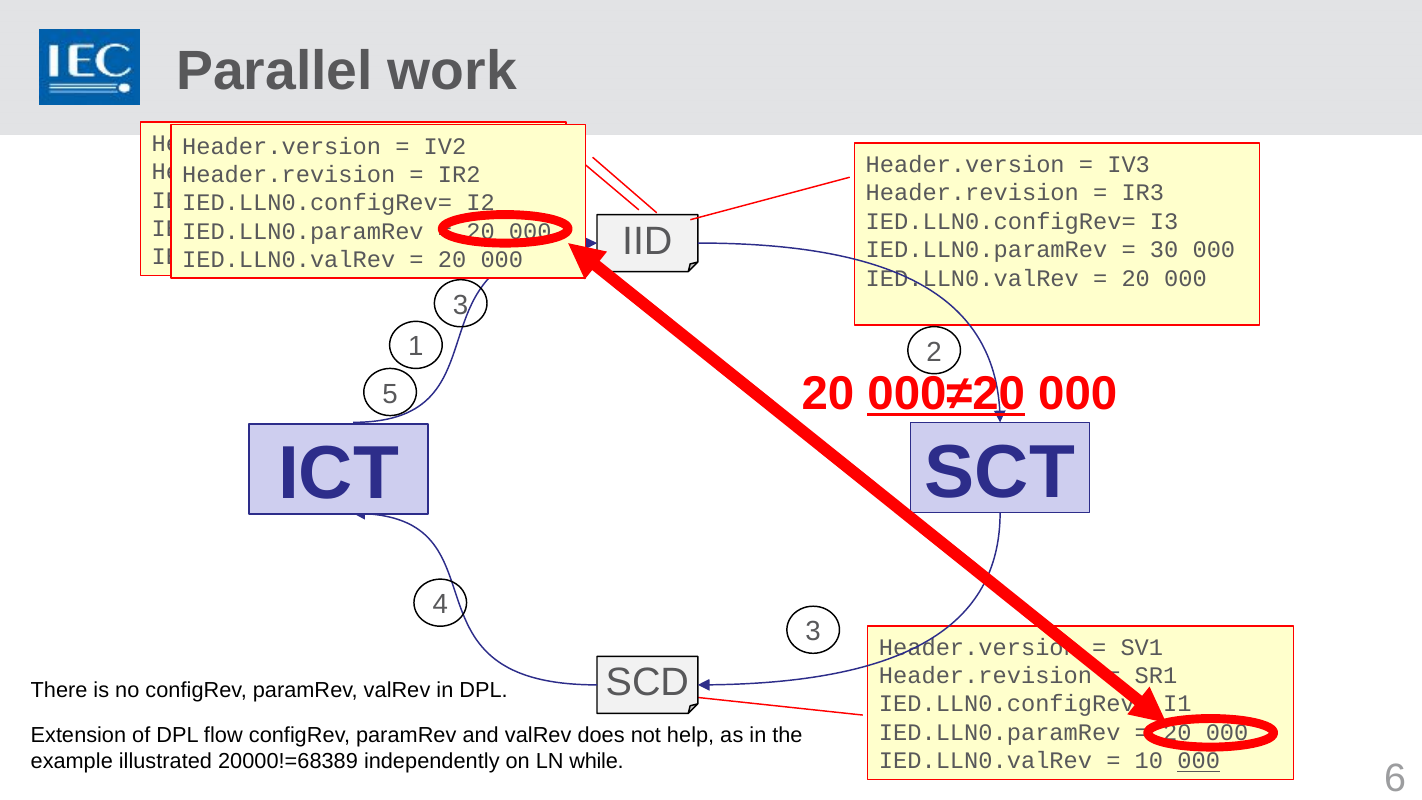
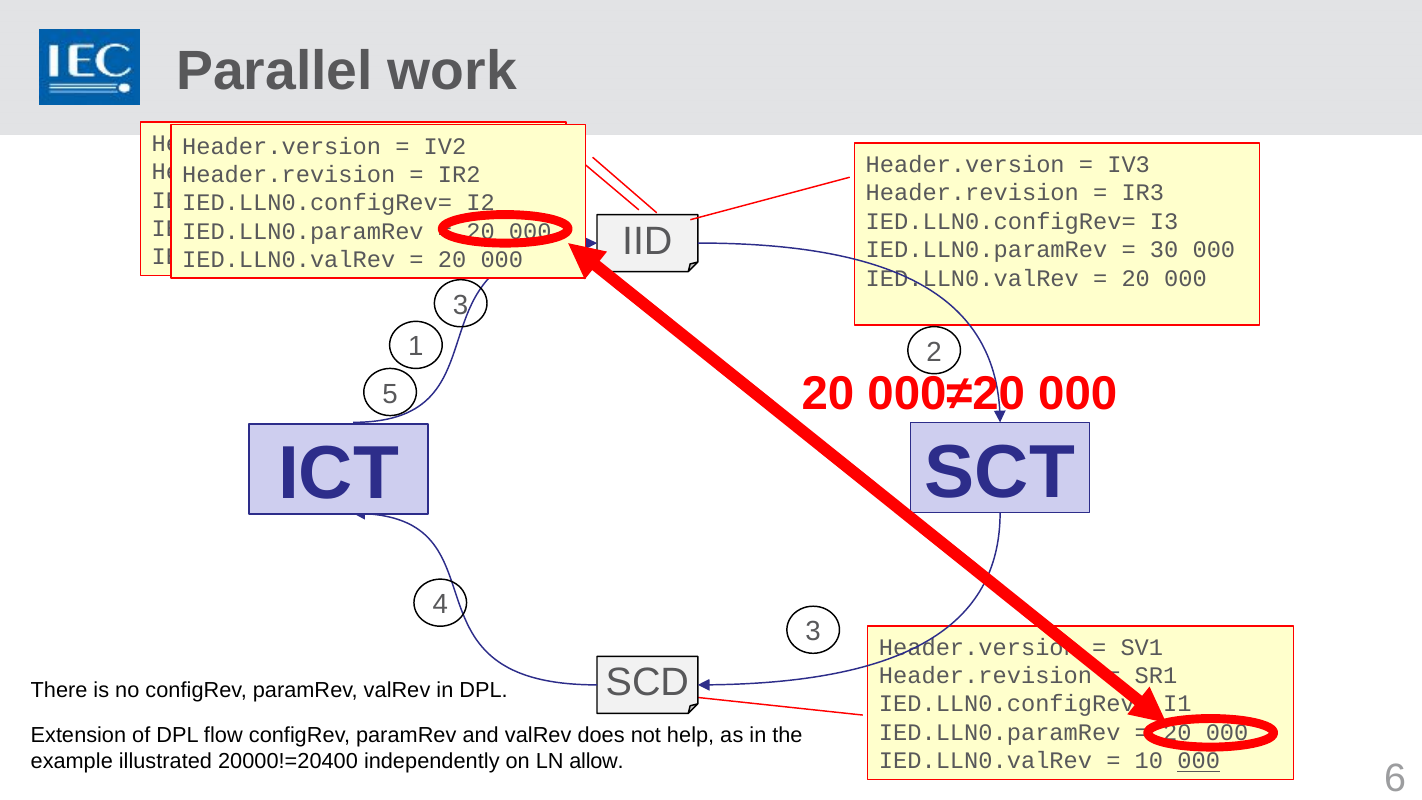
000≠20 underline: present -> none
20000!=68389: 20000!=68389 -> 20000!=20400
while: while -> allow
